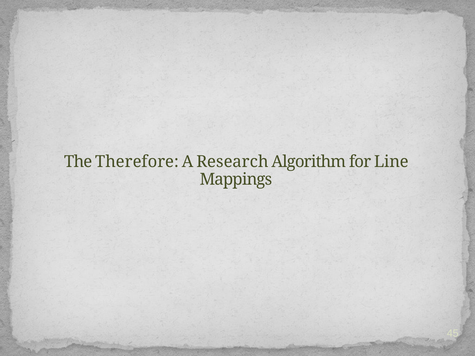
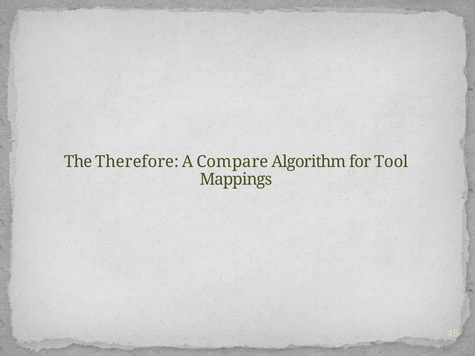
Research: Research -> Compare
Line: Line -> Tool
